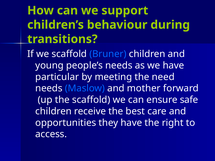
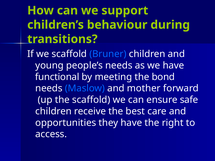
particular: particular -> functional
need: need -> bond
